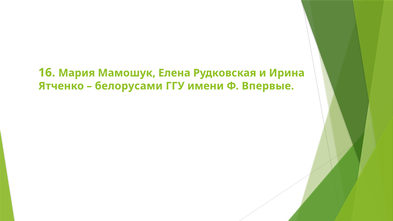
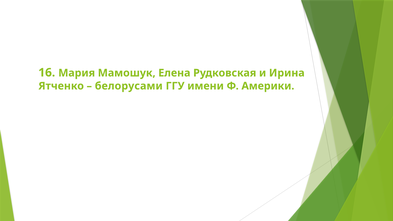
Впервые: Впервые -> Америки
